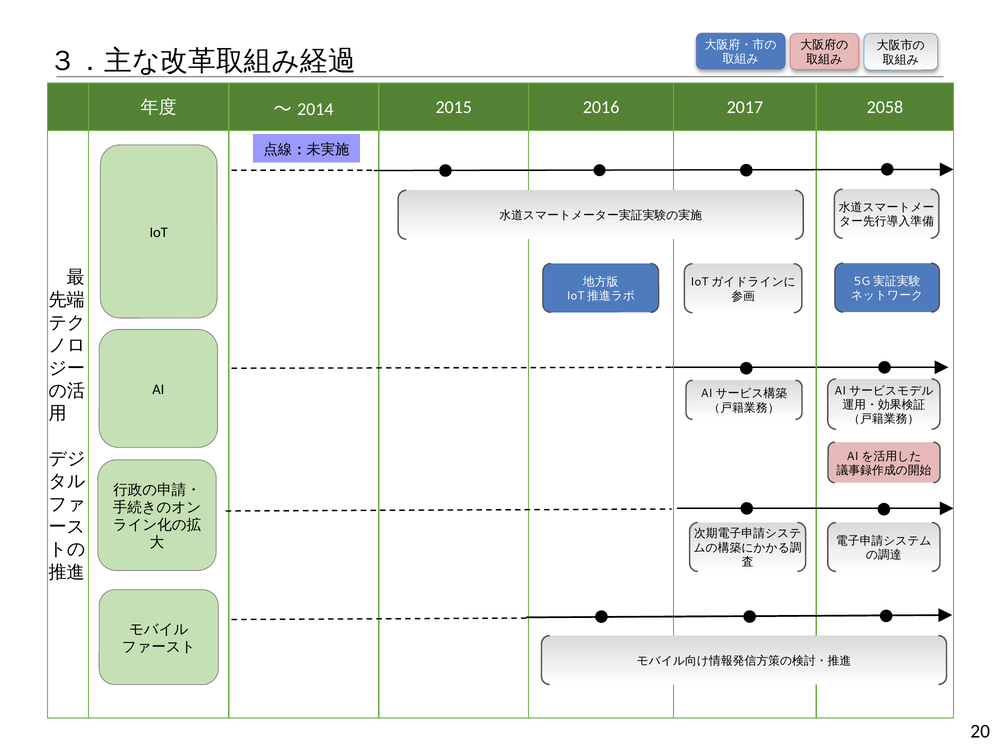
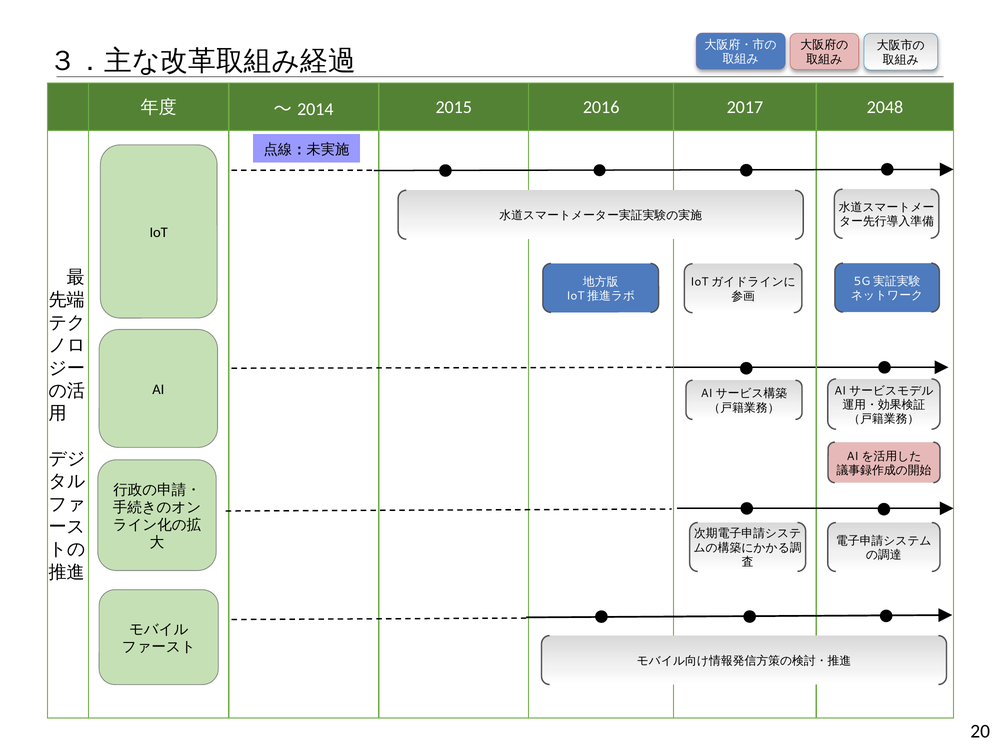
2058: 2058 -> 2048
